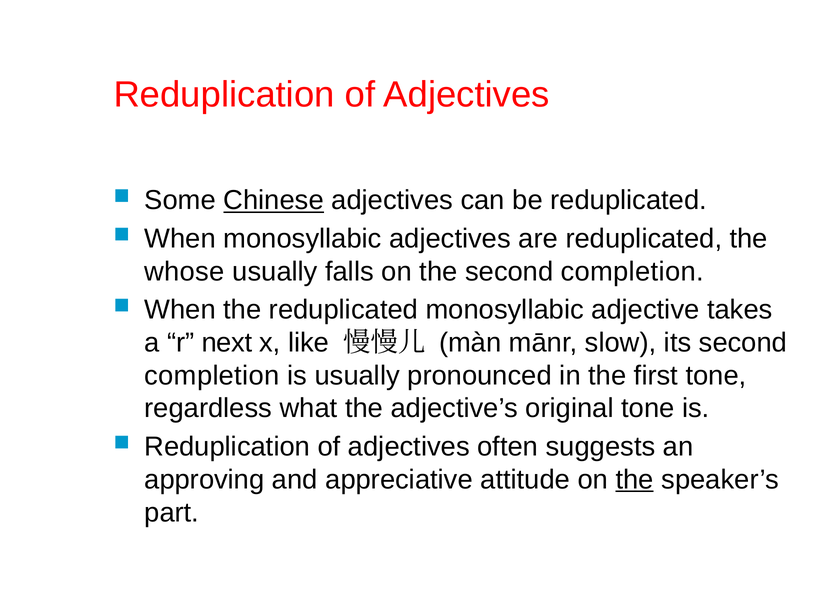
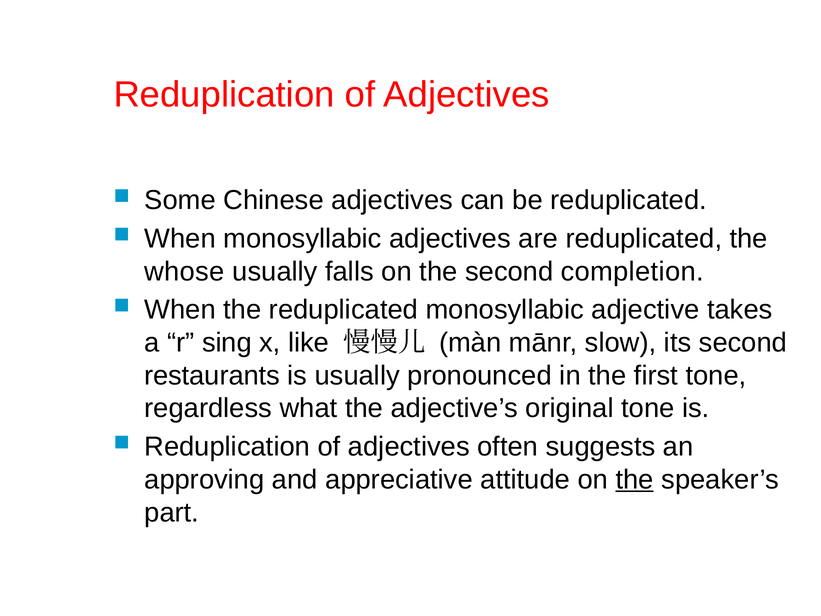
Chinese underline: present -> none
next: next -> sing
completion at (212, 375): completion -> restaurants
